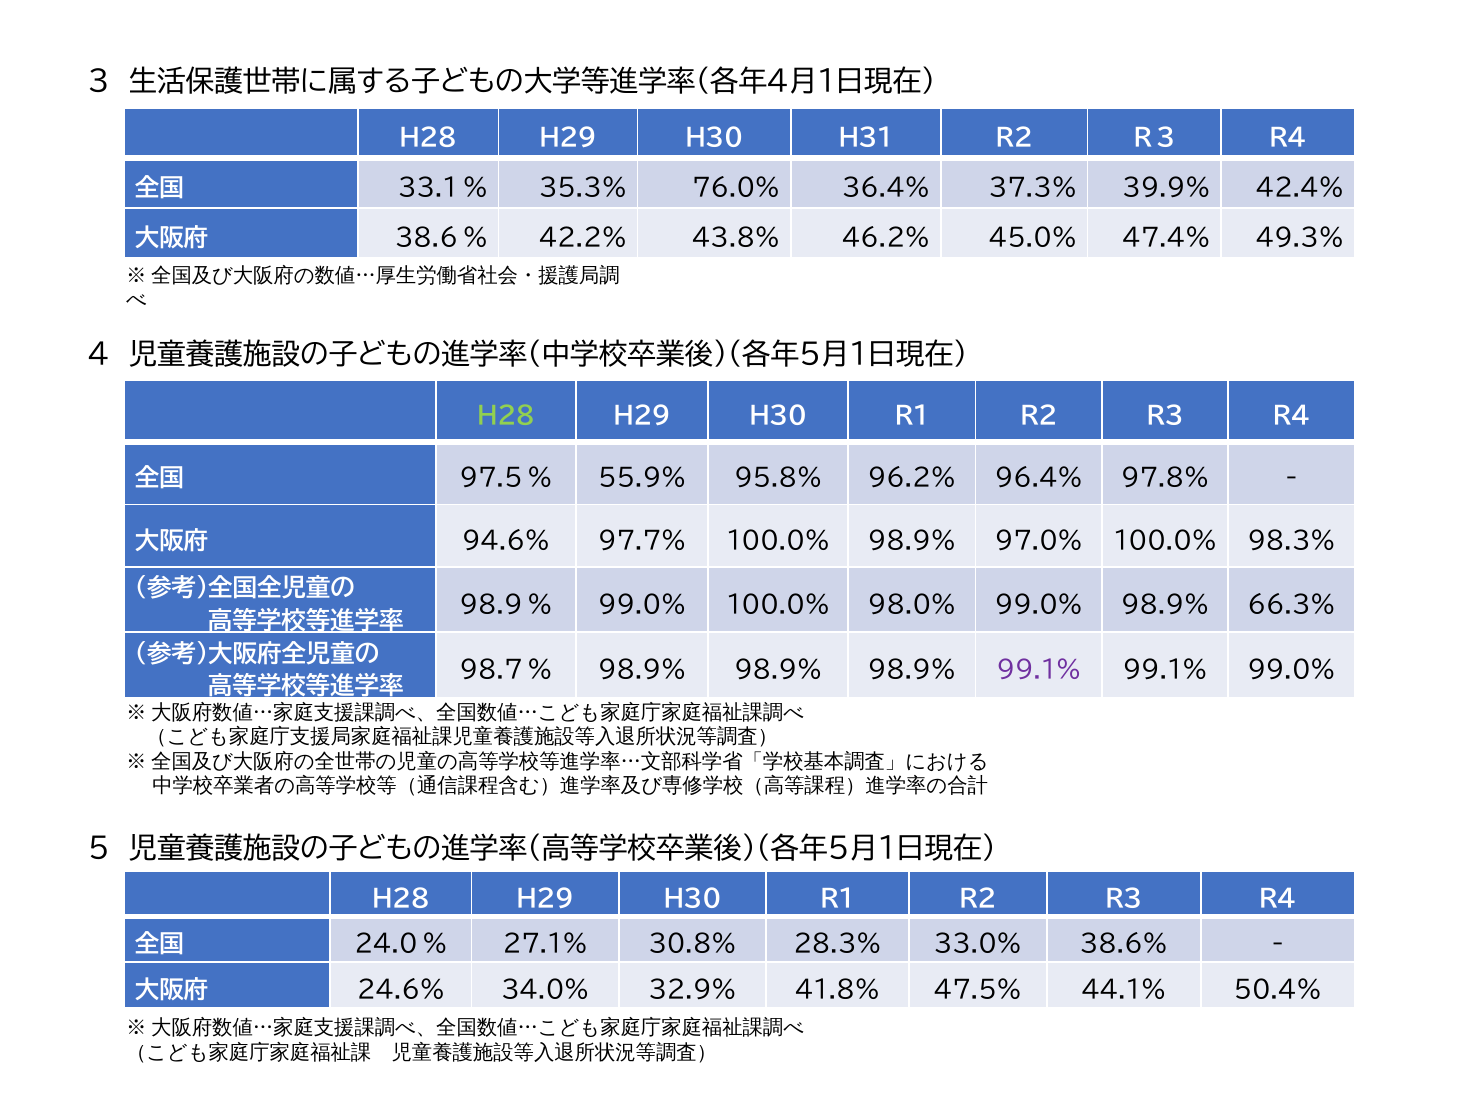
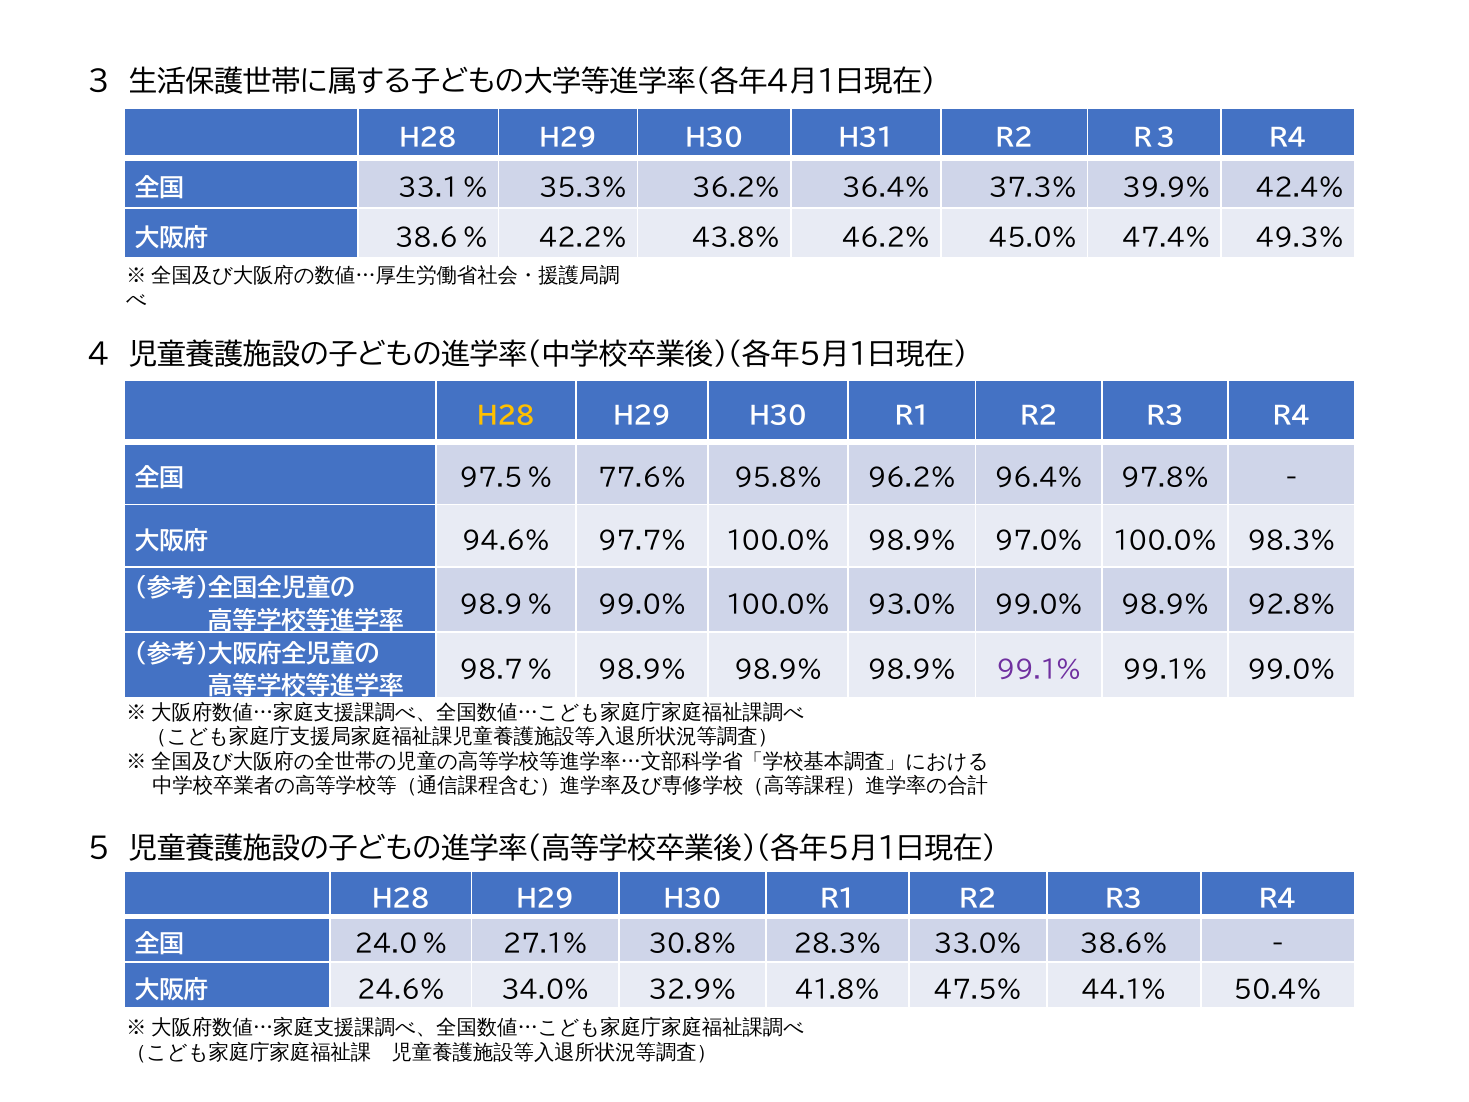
76.0%: 76.0% -> 36.2%
H28 at (506, 416) colour: light green -> yellow
55.9%: 55.9% -> 77.6%
98.0%: 98.0% -> 93.0%
66.3%: 66.3% -> 92.8%
